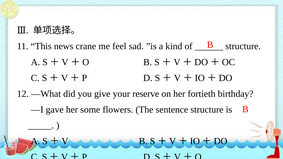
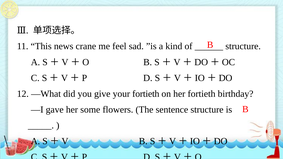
your reserve: reserve -> fortieth
